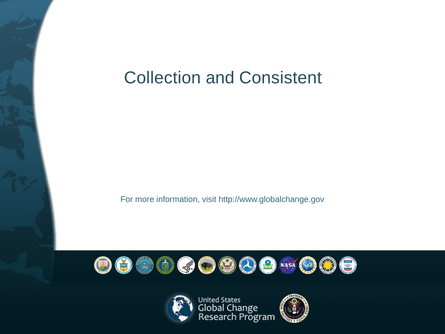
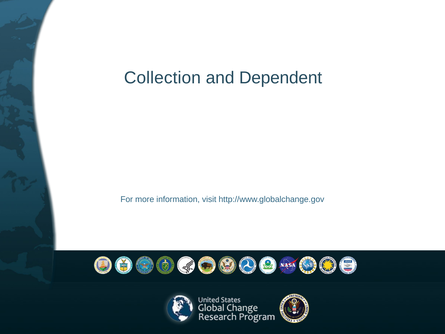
Consistent: Consistent -> Dependent
